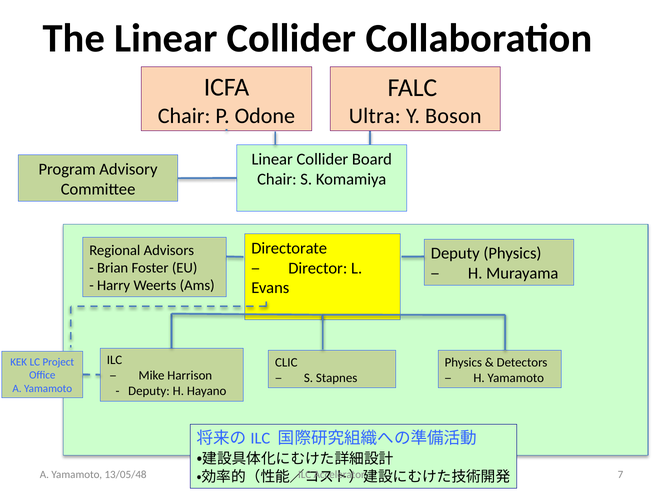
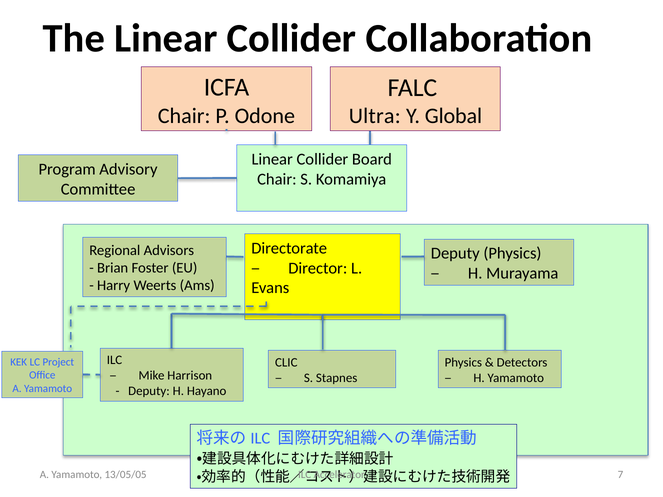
Boson: Boson -> Global
13/05/48: 13/05/48 -> 13/05/05
